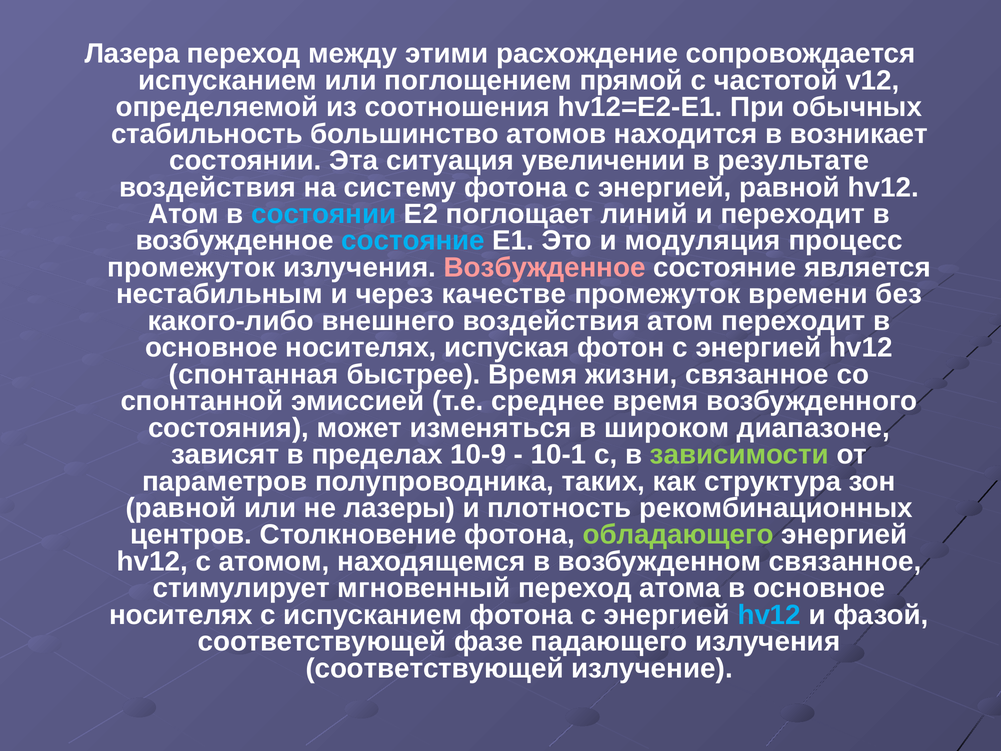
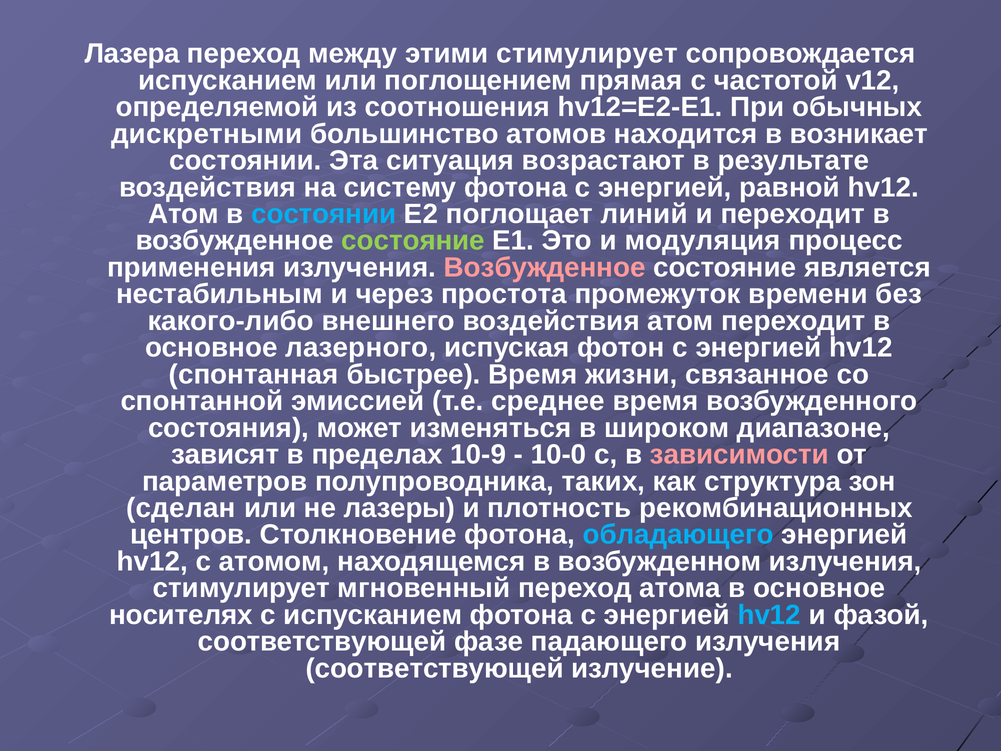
этими расхождение: расхождение -> стимулирует
прямой: прямой -> прямая
стабильность: стабильность -> дискретными
увеличении: увеличении -> возрастают
состояние at (413, 241) colour: light blue -> light green
промежуток at (191, 267): промежуток -> применения
качестве: качестве -> простота
носителях at (361, 348): носителях -> лазерного
10-1: 10-1 -> 10-0
зависимости colour: light green -> pink
равной at (181, 508): равной -> сделан
обладающего colour: light green -> light blue
возбужденном связанное: связанное -> излучения
